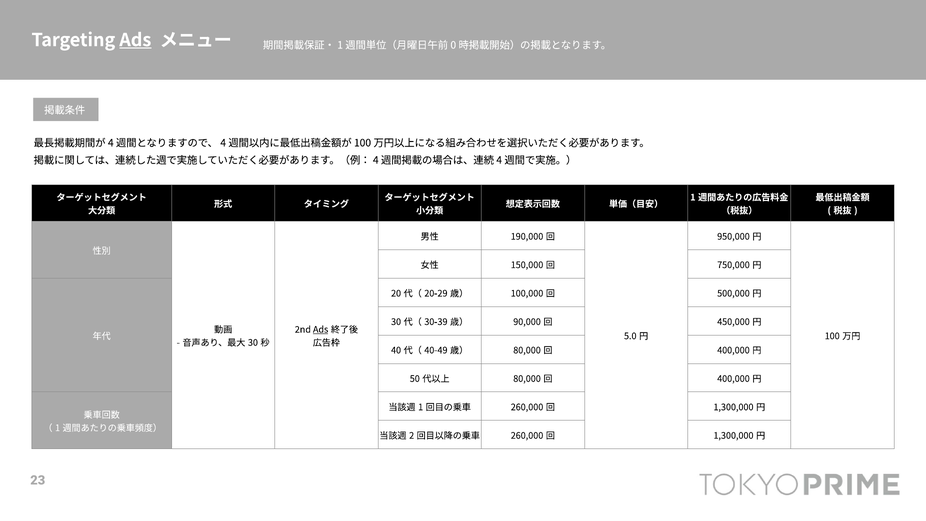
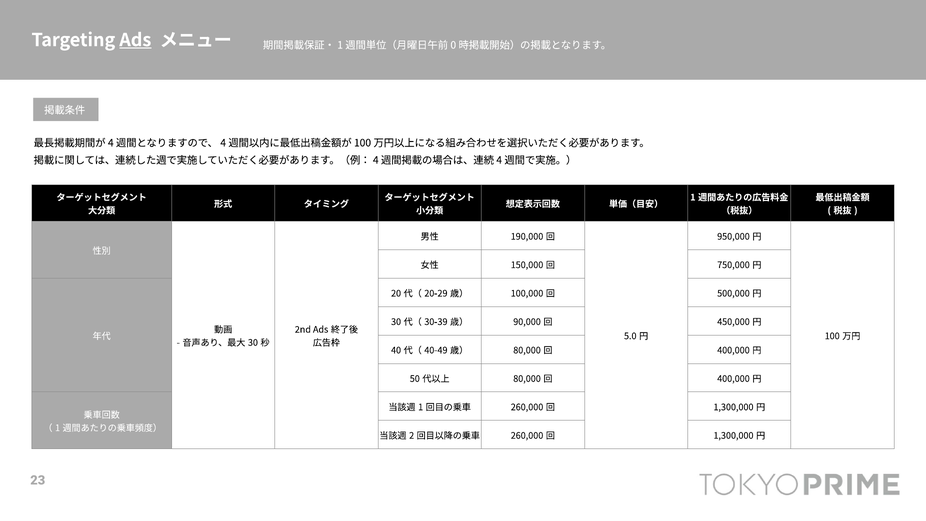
Ads at (321, 330) underline: present -> none
